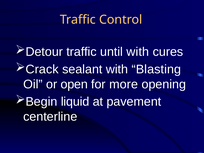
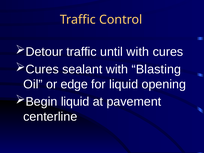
Crack at (42, 69): Crack -> Cures
open: open -> edge
for more: more -> liquid
